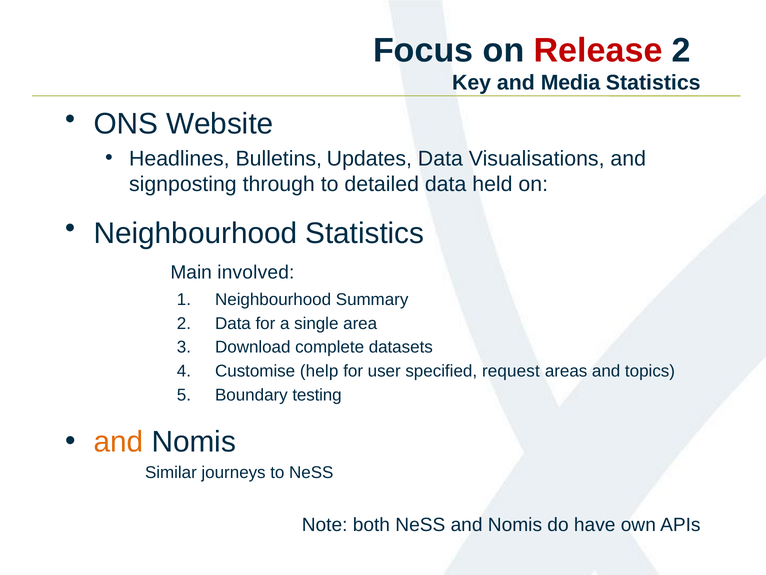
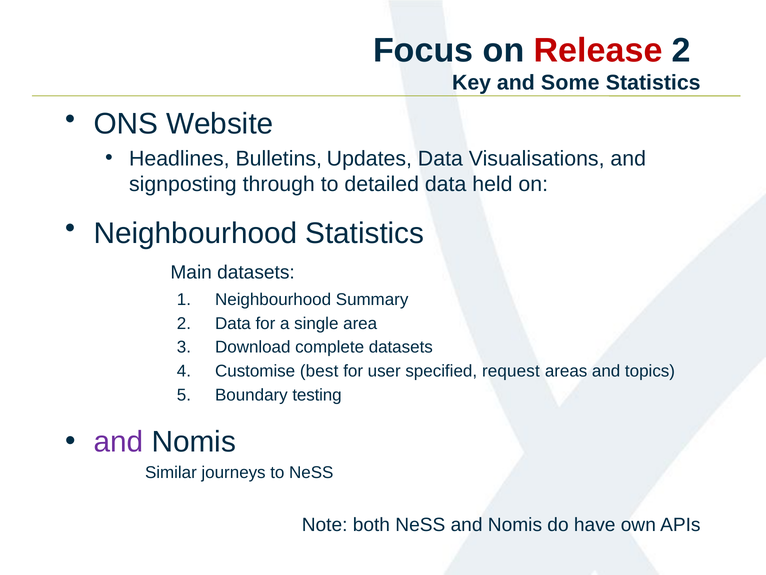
Media: Media -> Some
Main involved: involved -> datasets
help: help -> best
and at (119, 442) colour: orange -> purple
